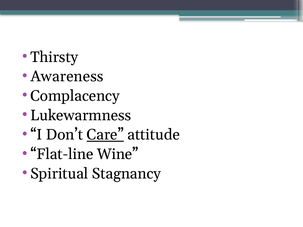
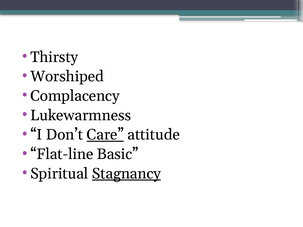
Awareness: Awareness -> Worshiped
Wine: Wine -> Basic
Stagnancy underline: none -> present
